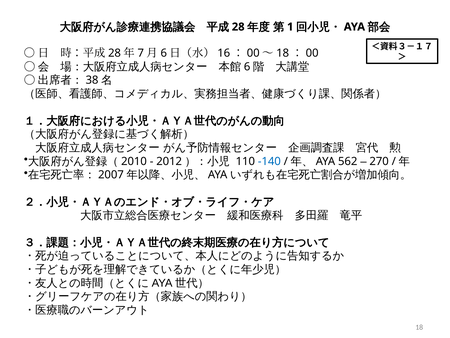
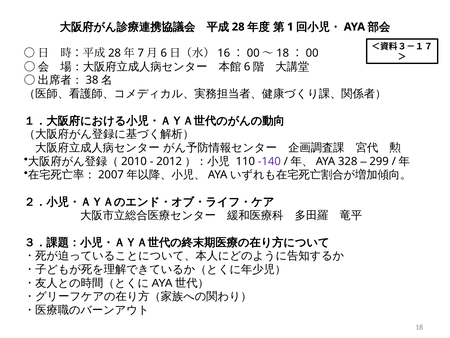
-140 colour: blue -> purple
562: 562 -> 328
270: 270 -> 299
